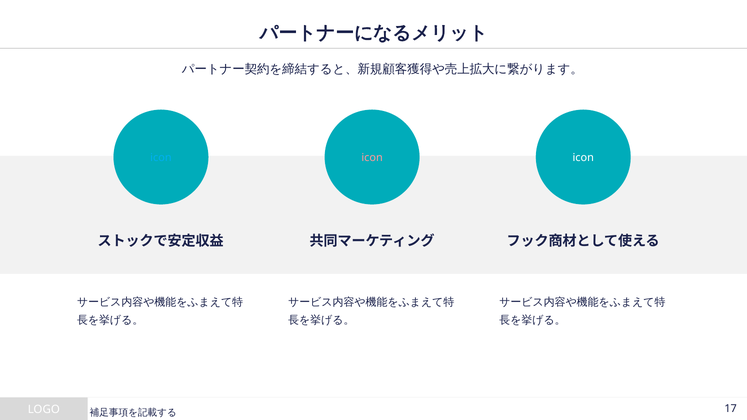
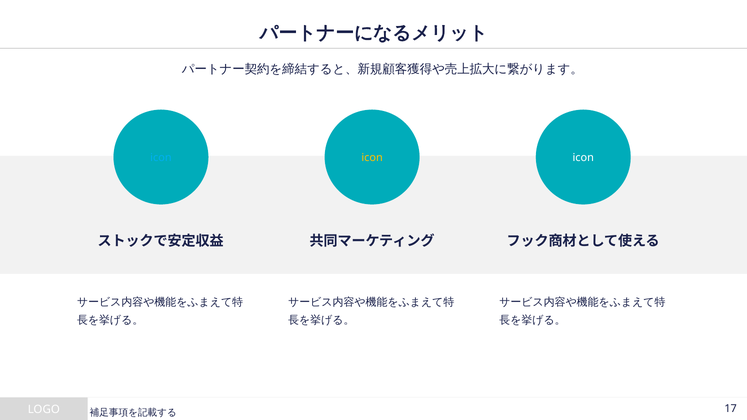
icon at (372, 158) colour: pink -> yellow
